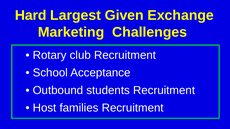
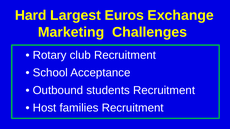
Given: Given -> Euros
